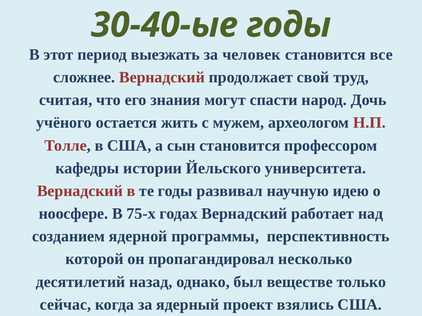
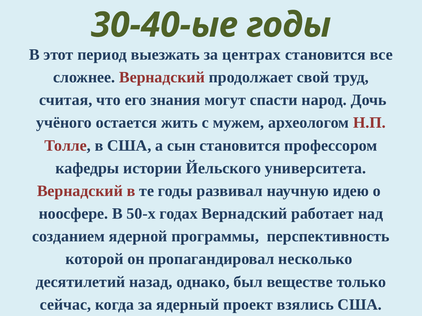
человек: человек -> центрах
75-х: 75-х -> 50-х
